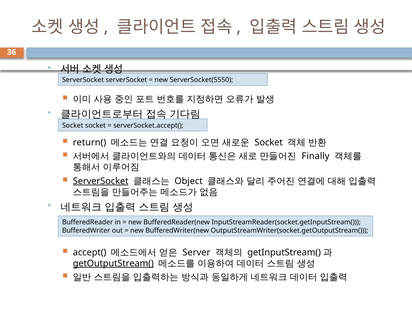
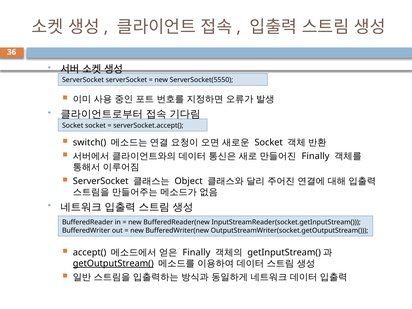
return(: return( -> switch(
ServerSocket at (101, 181) underline: present -> none
Server at (196, 252): Server -> Finally
